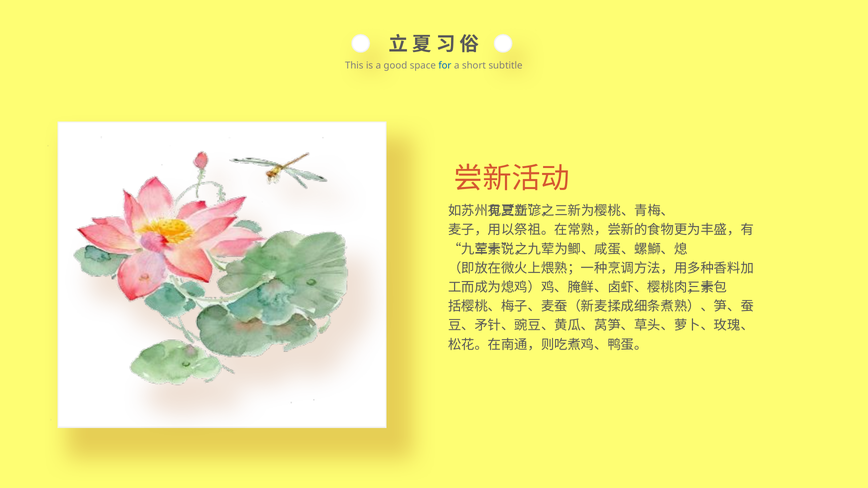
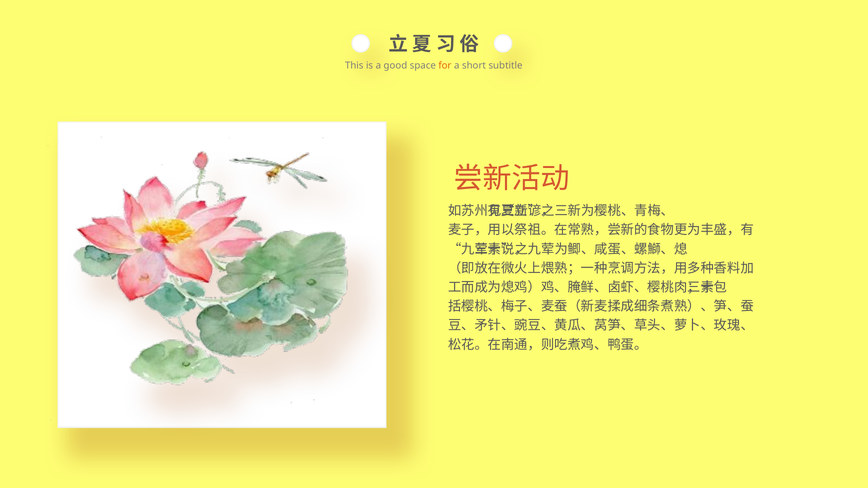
for colour: blue -> orange
